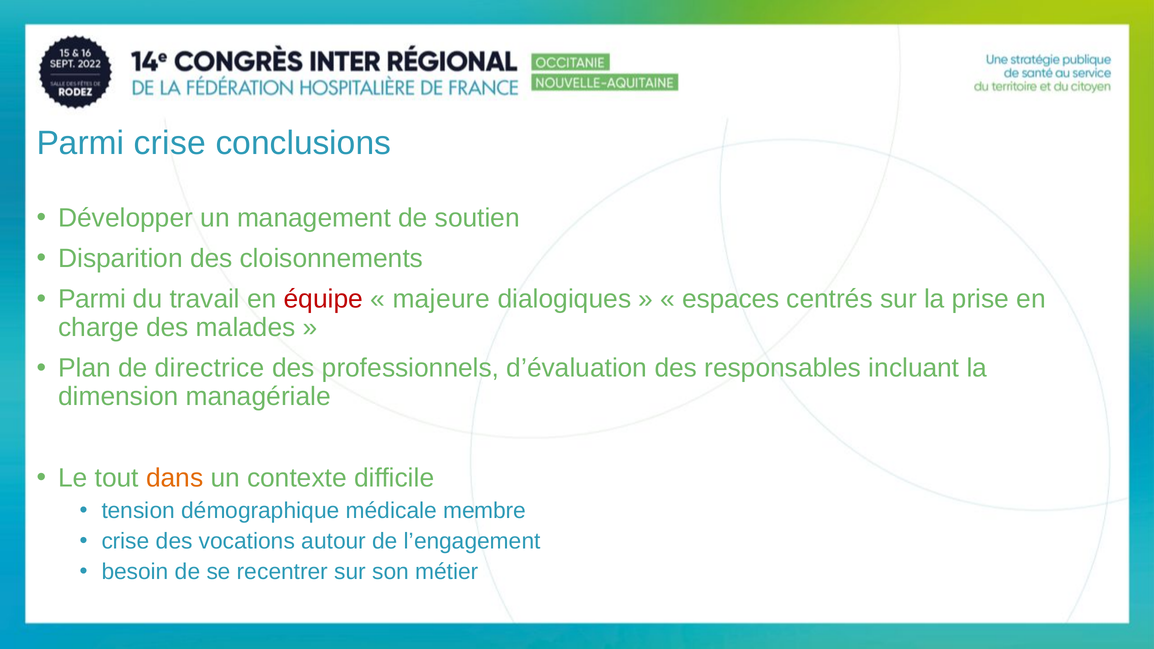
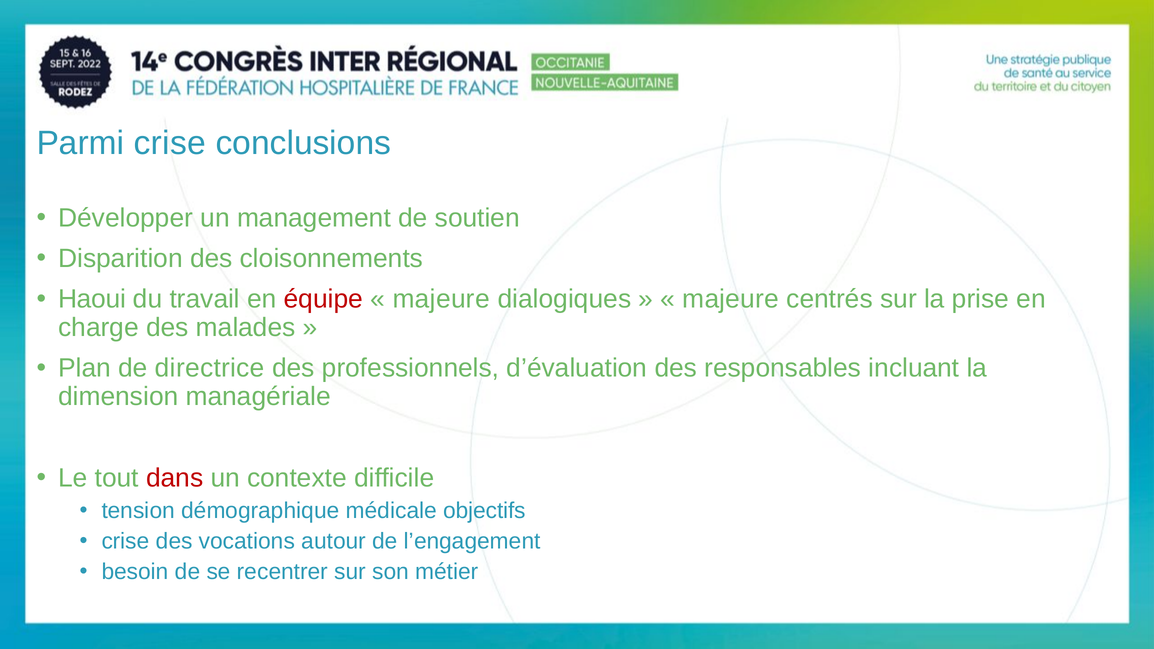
Parmi at (92, 299): Parmi -> Haoui
espaces at (731, 299): espaces -> majeure
dans colour: orange -> red
membre: membre -> objectifs
